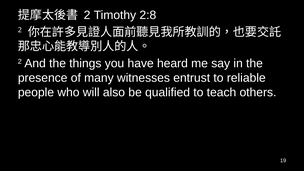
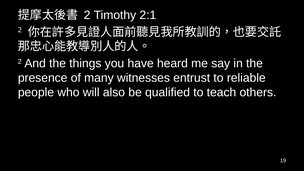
2:8: 2:8 -> 2:1
